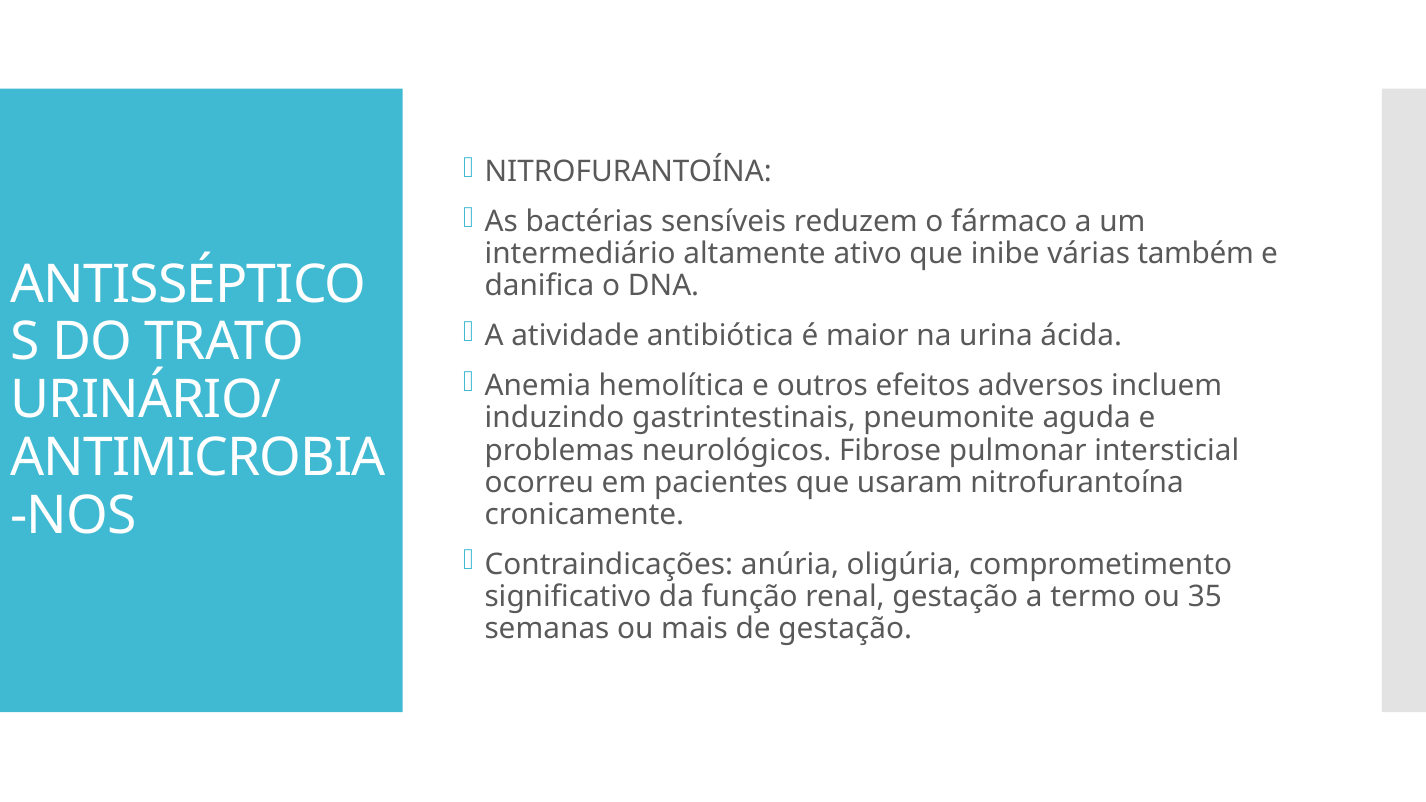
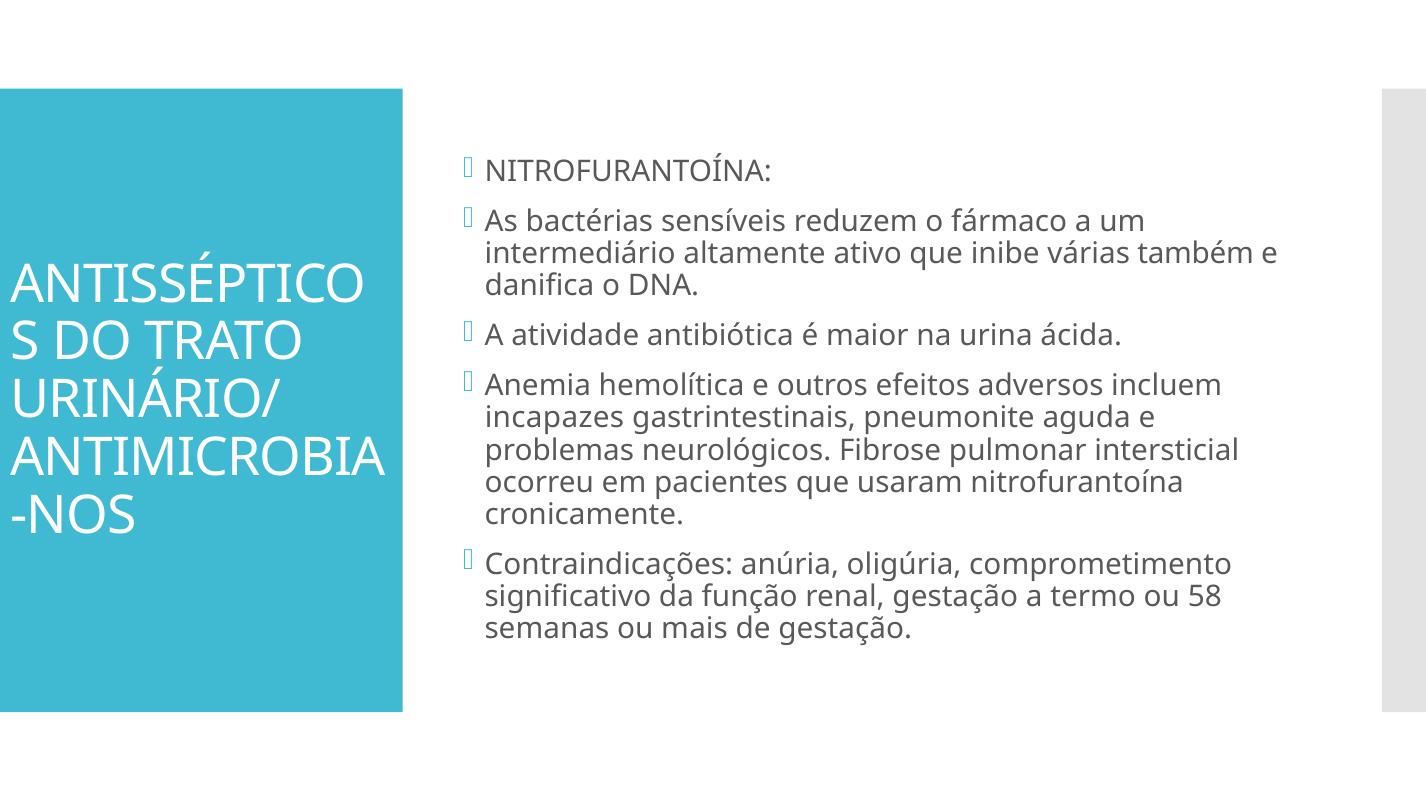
induzindo: induzindo -> incapazes
35: 35 -> 58
